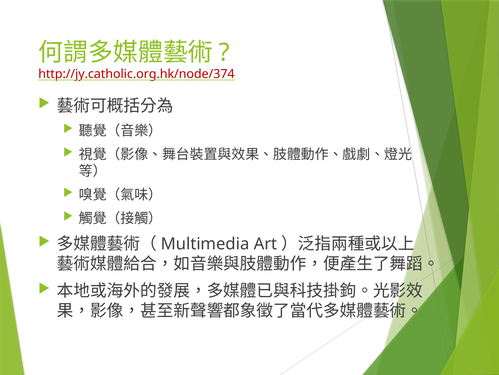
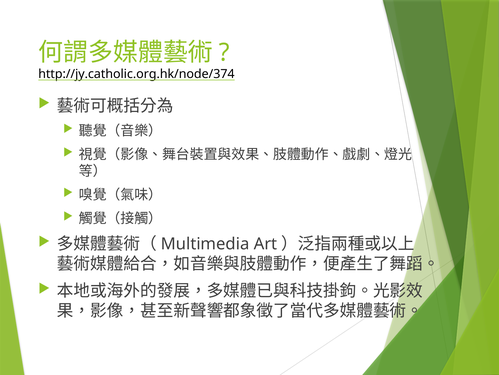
http://jy.catholic.org.hk/node/374 colour: red -> black
